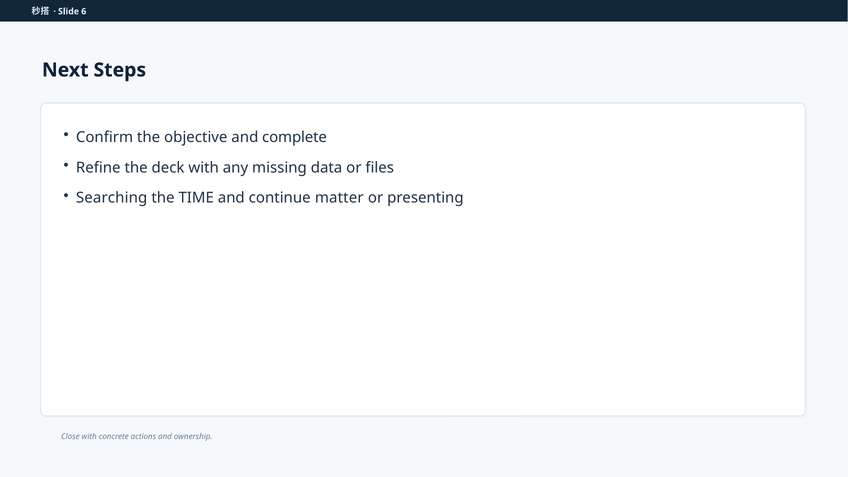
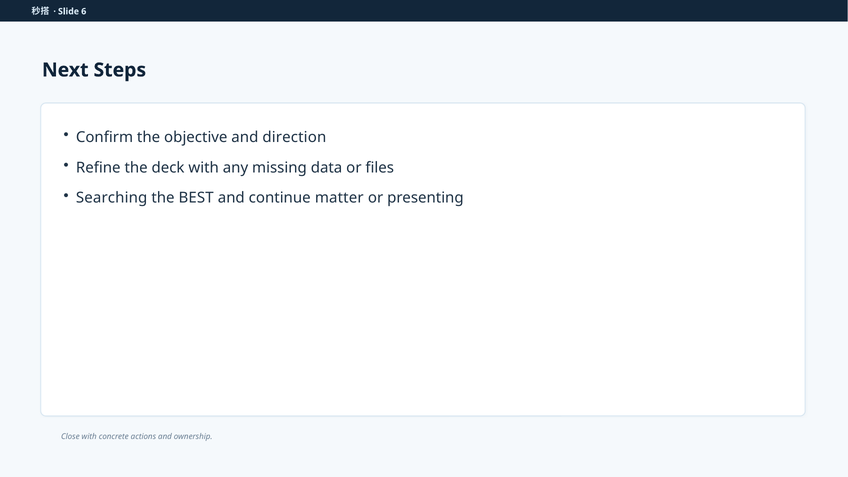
complete: complete -> direction
TIME: TIME -> BEST
